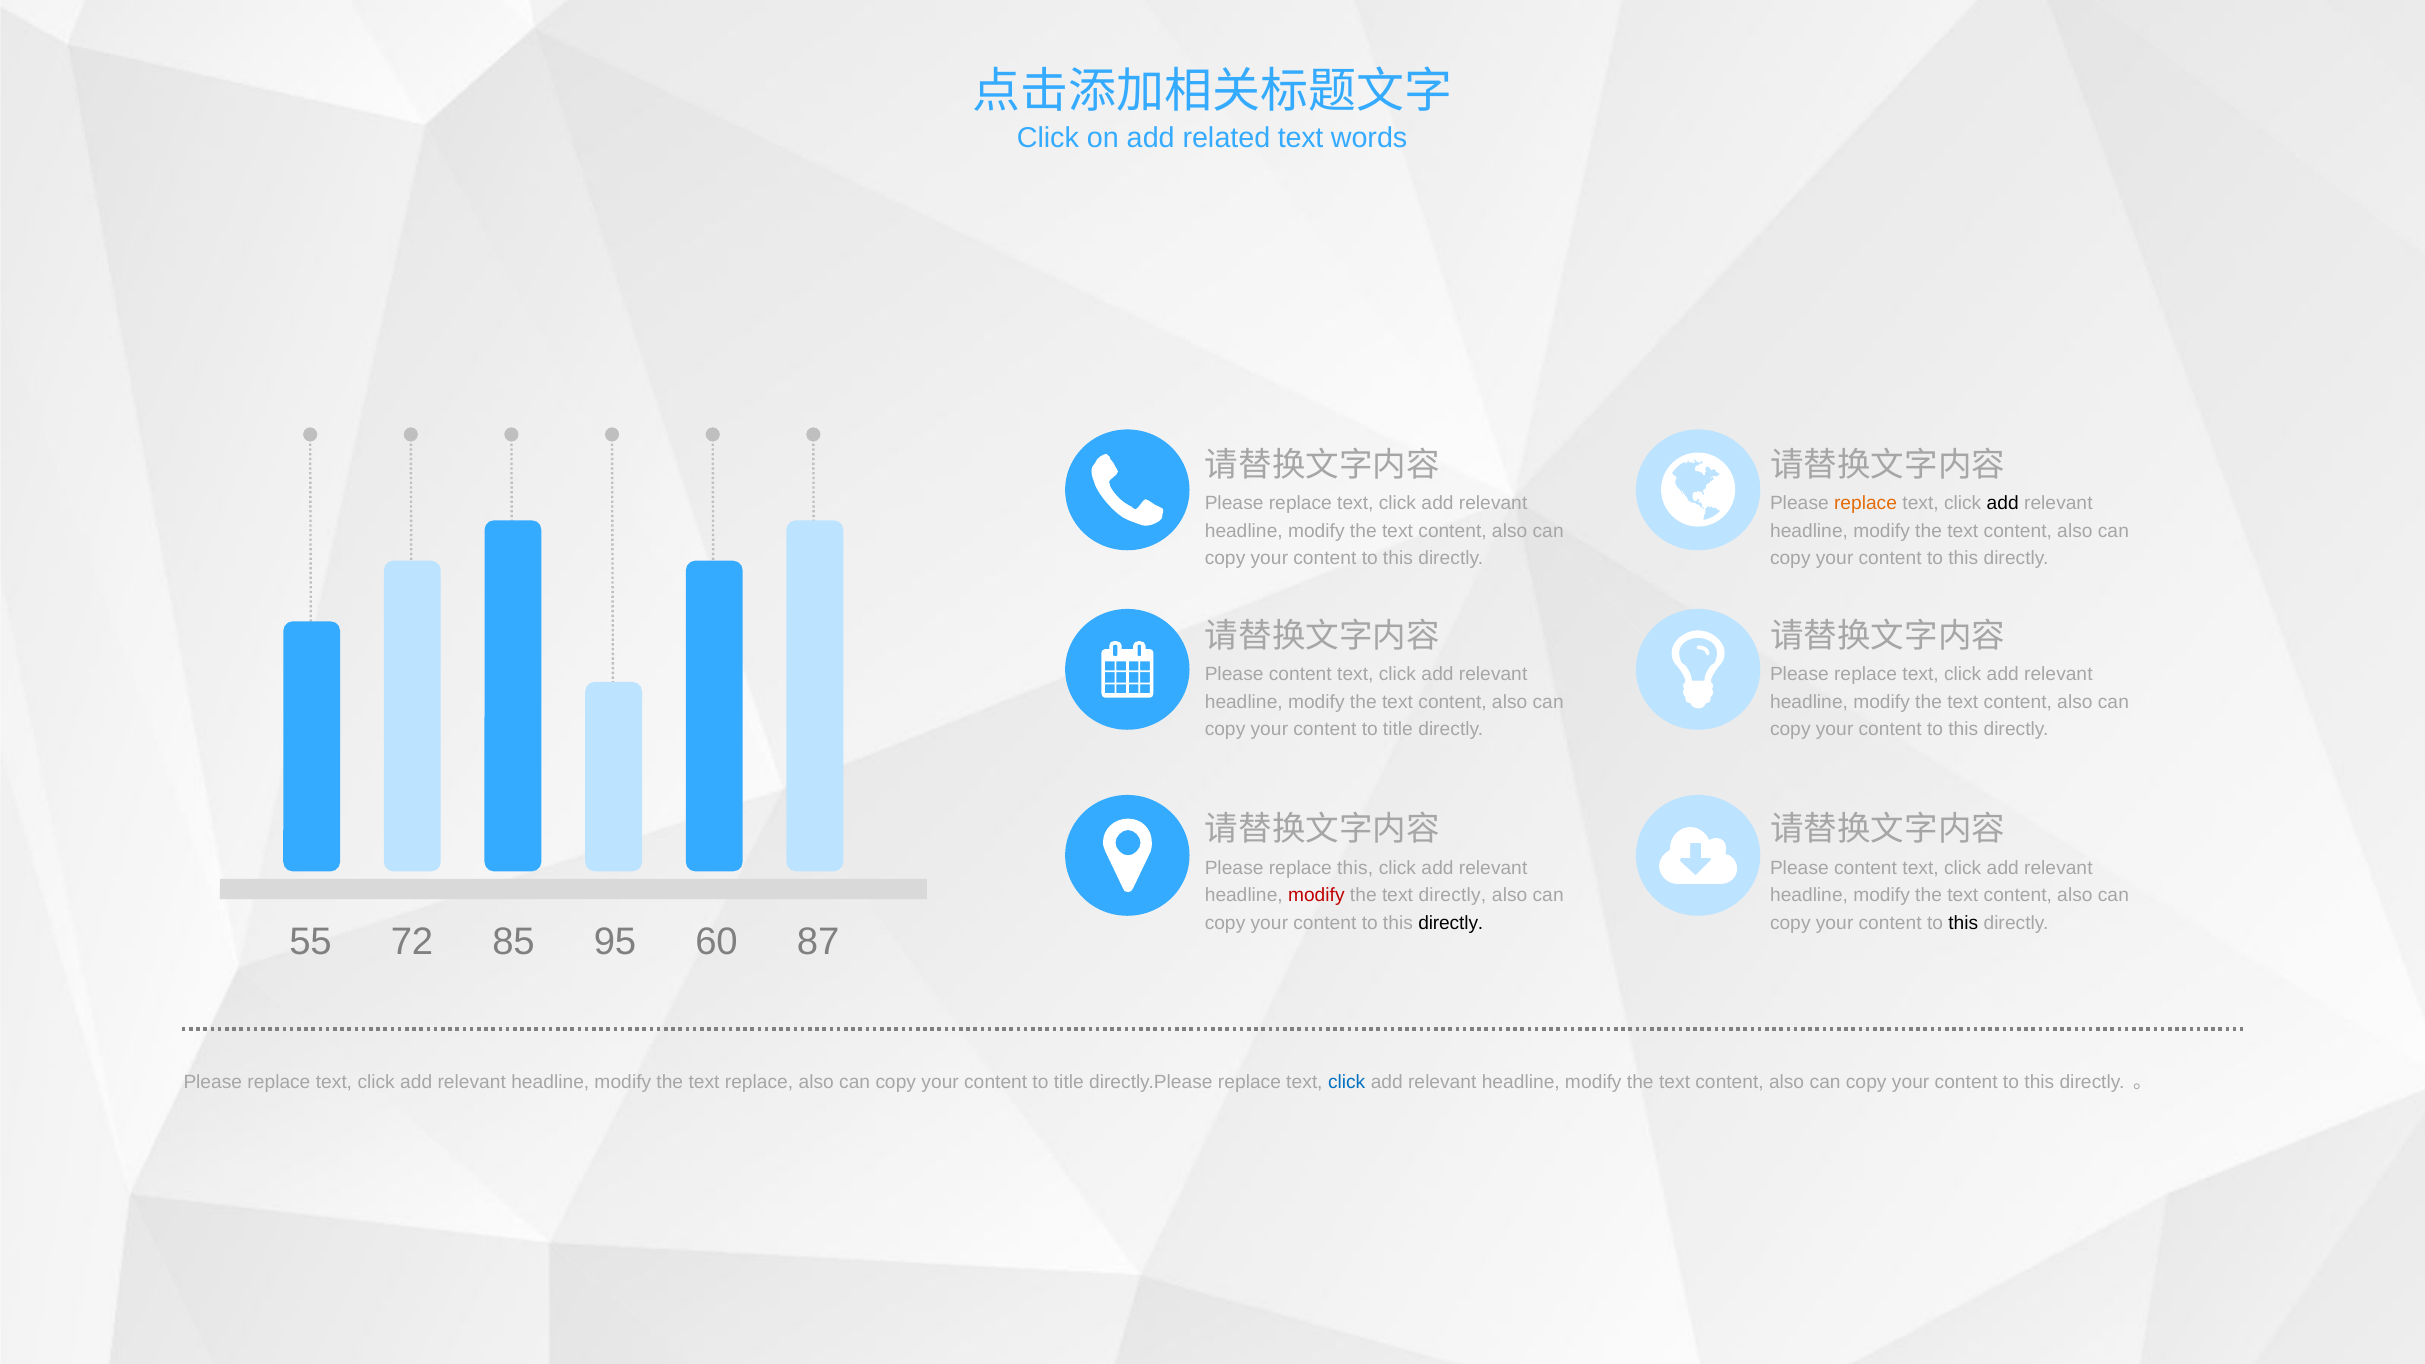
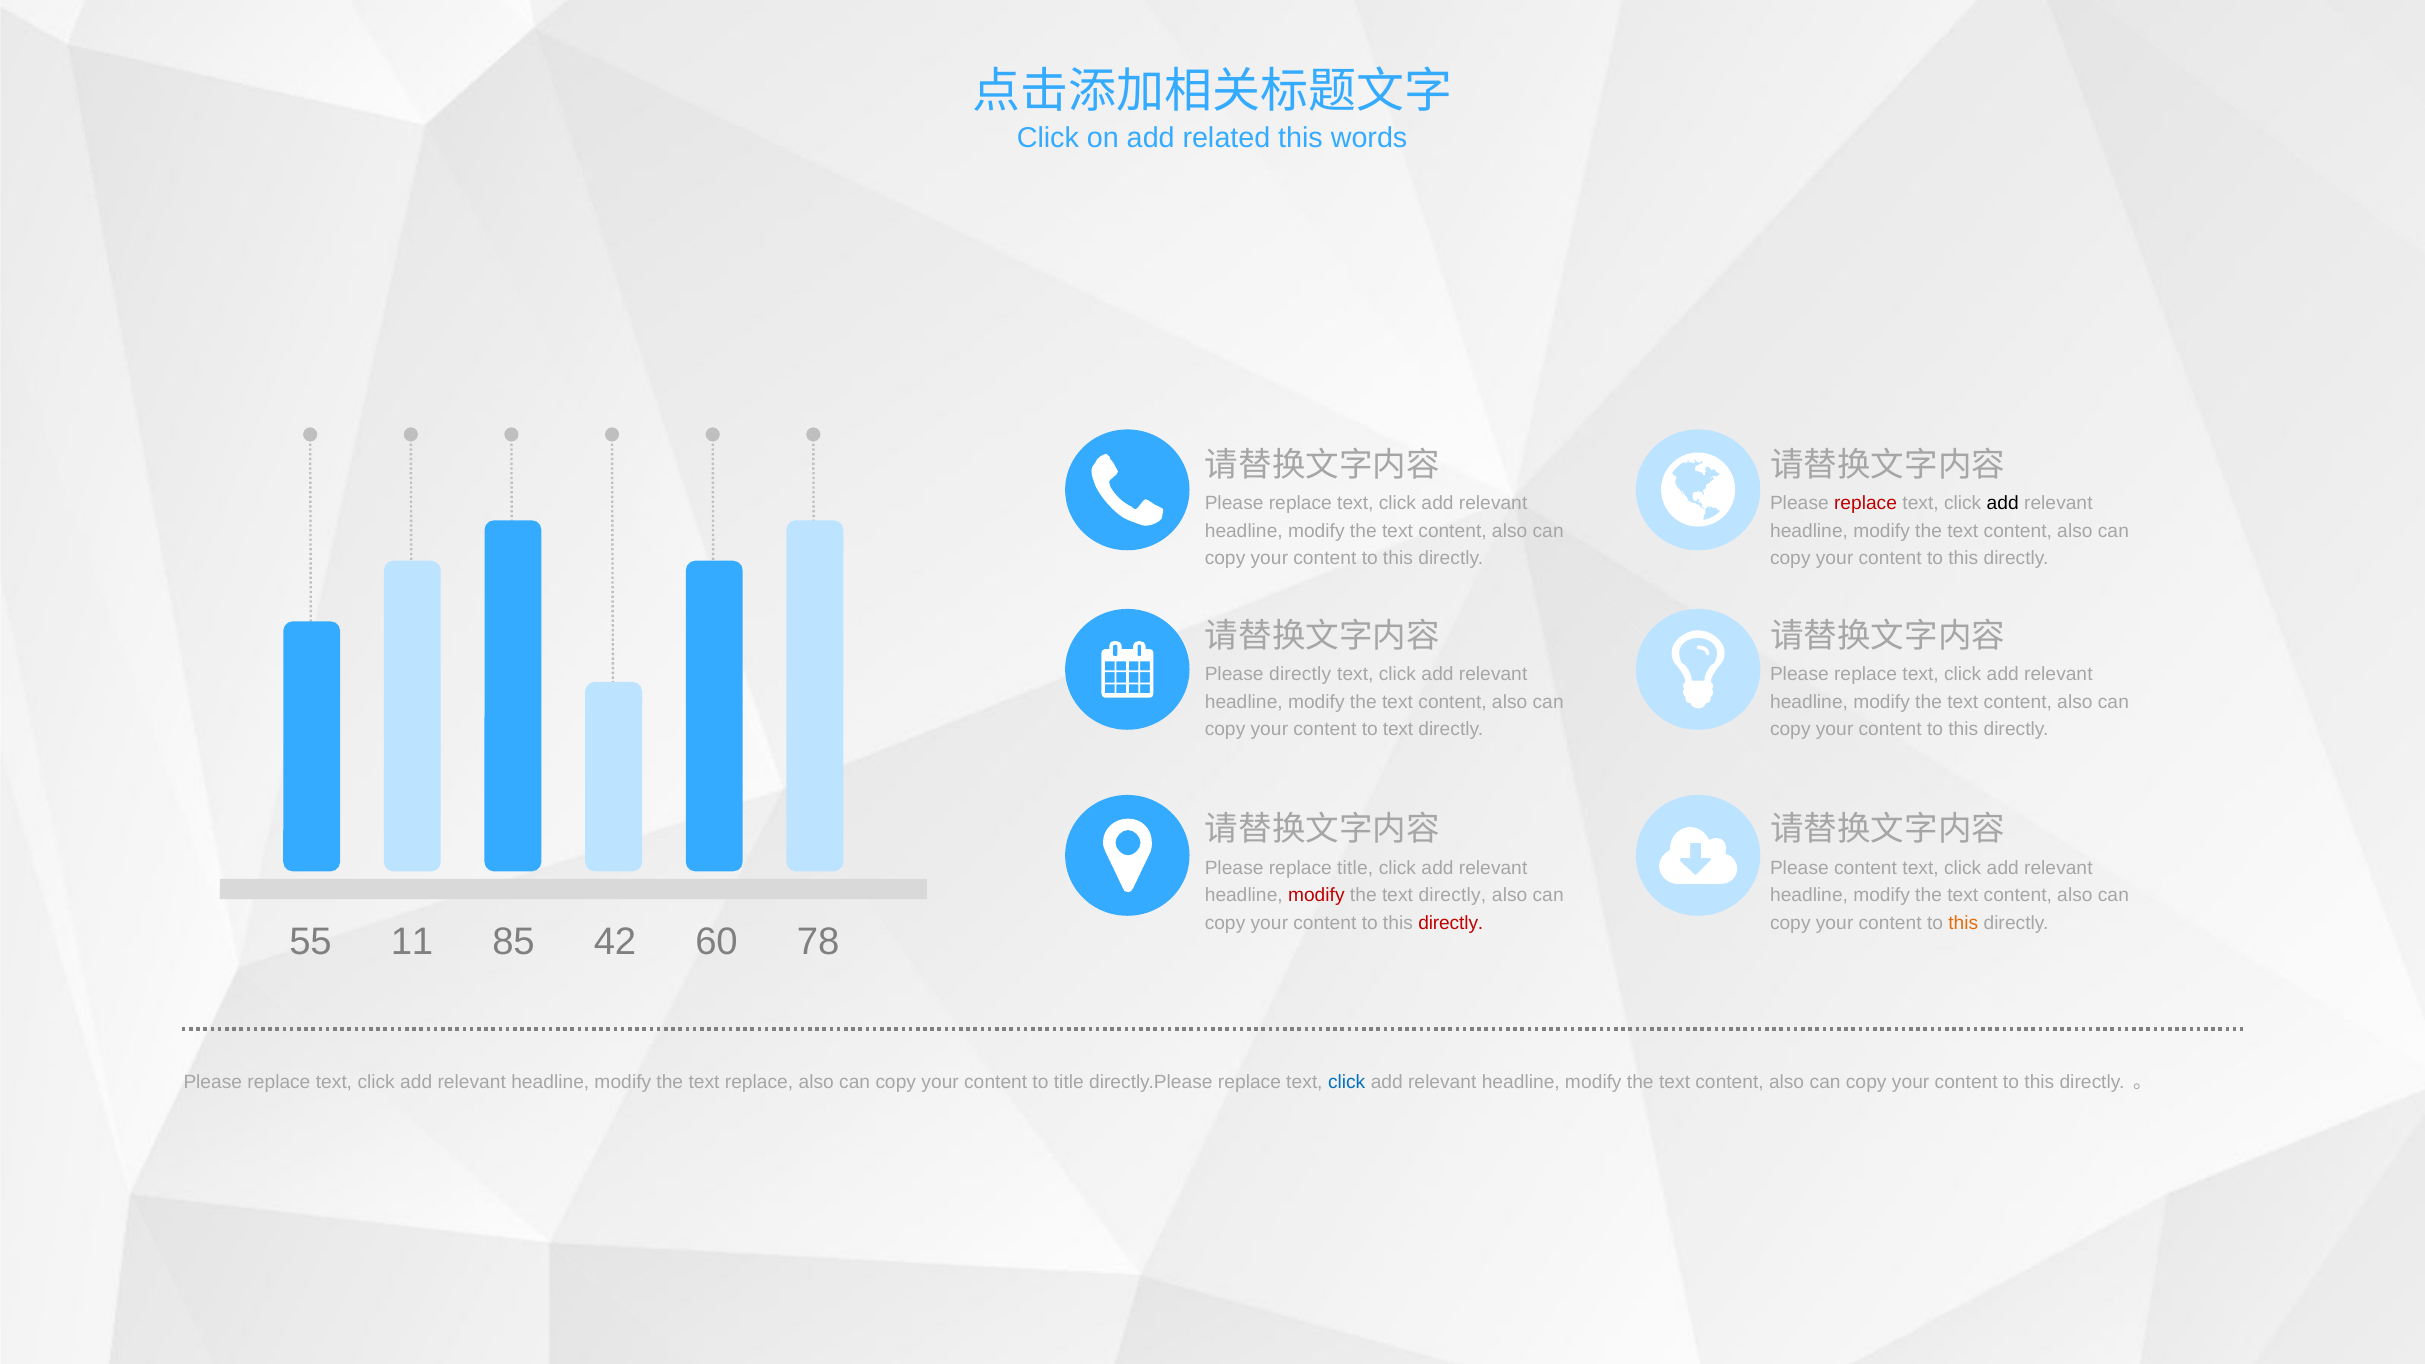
related text: text -> this
replace at (1866, 503) colour: orange -> red
content at (1300, 675): content -> directly
title at (1398, 730): title -> text
replace this: this -> title
directly at (1451, 923) colour: black -> red
this at (1963, 923) colour: black -> orange
72: 72 -> 11
95: 95 -> 42
87: 87 -> 78
